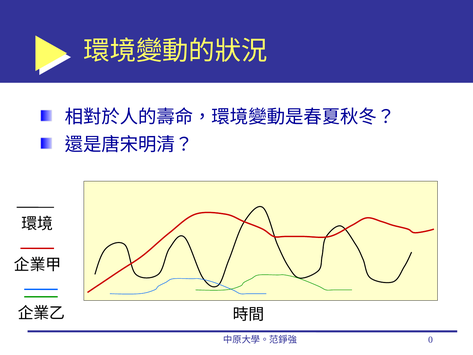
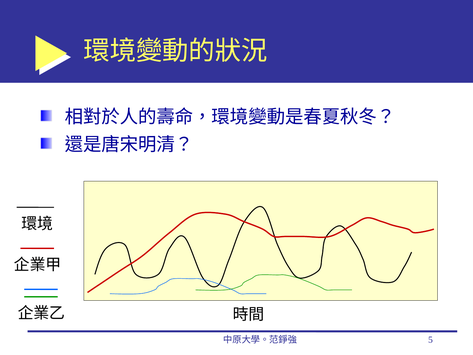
0: 0 -> 5
